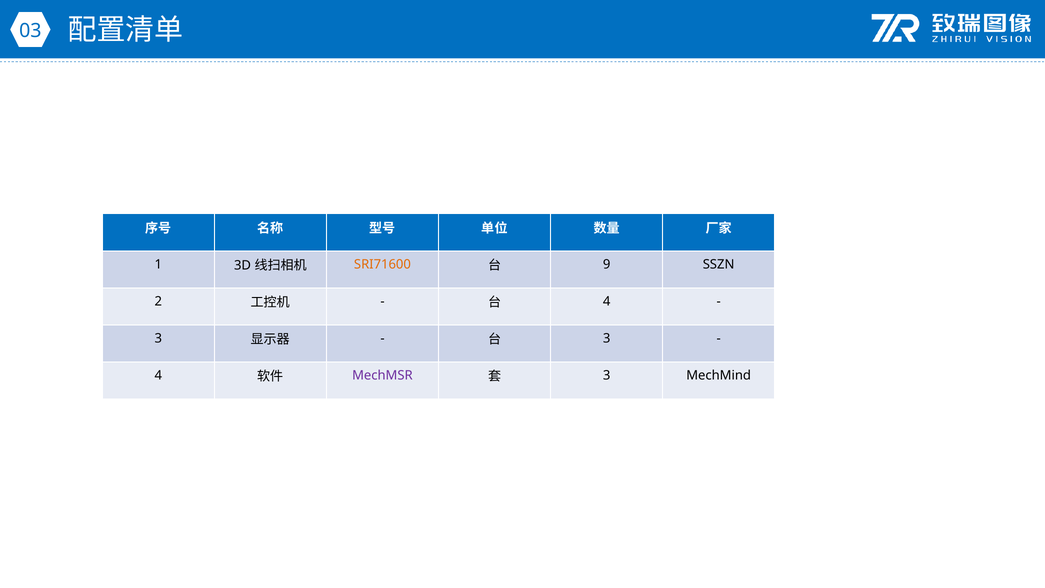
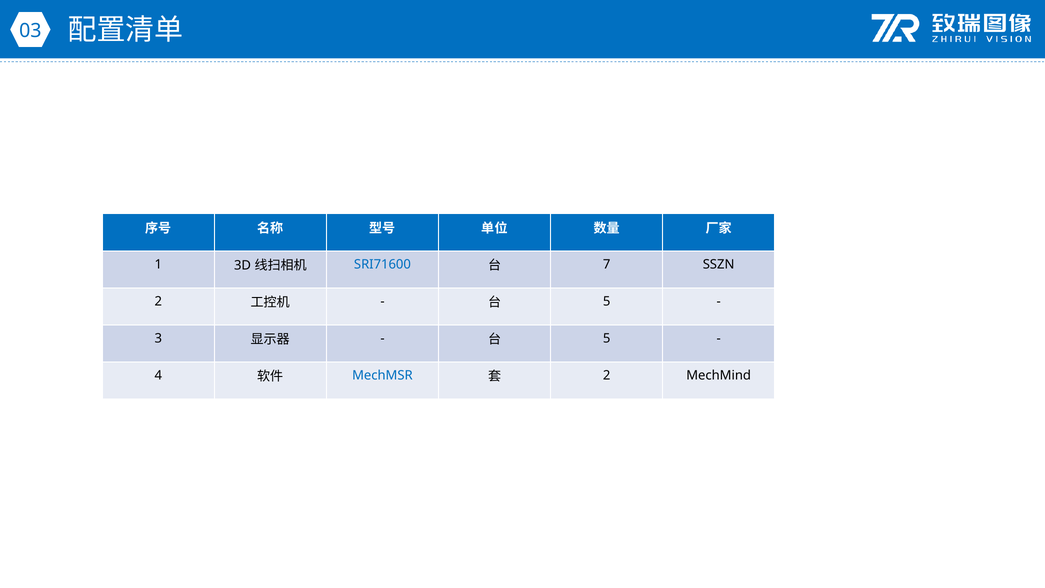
SRI71600 colour: orange -> blue
9: 9 -> 7
4 at (607, 301): 4 -> 5
3 at (607, 338): 3 -> 5
MechMSR colour: purple -> blue
3 at (607, 375): 3 -> 2
